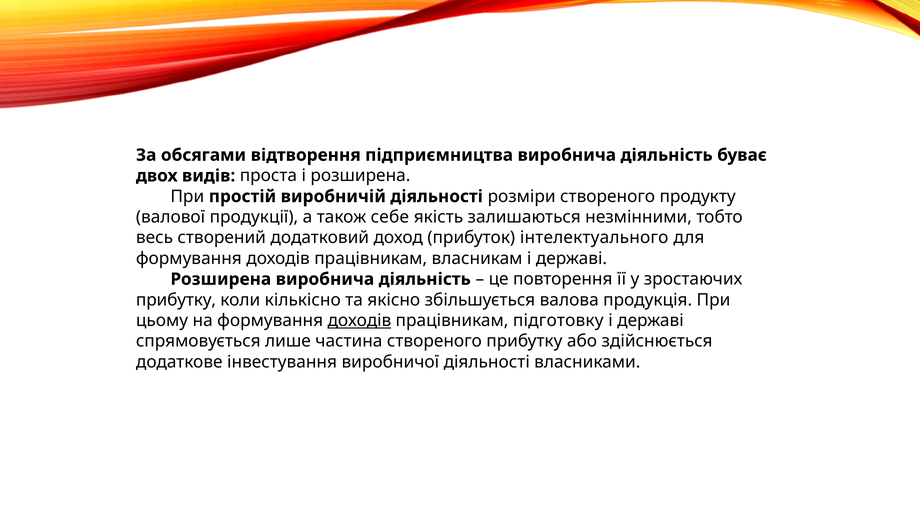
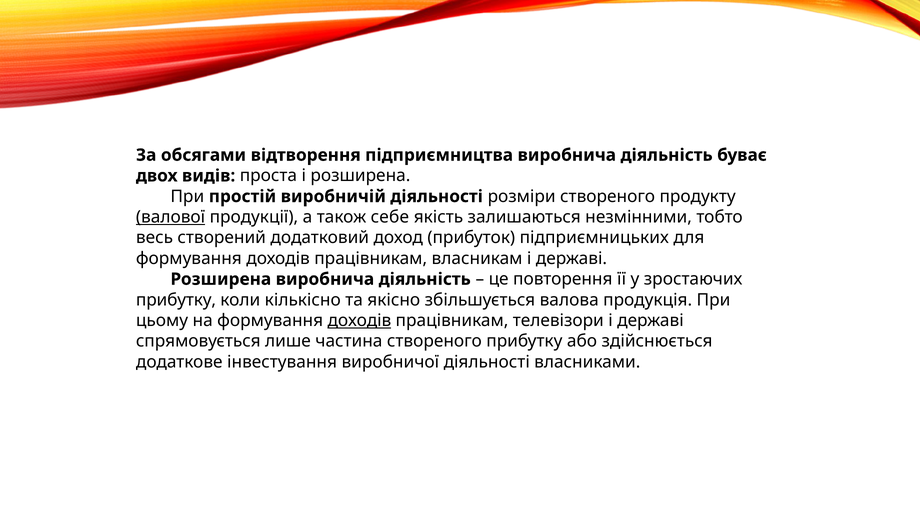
валової underline: none -> present
інтелектуального: інтелектуального -> підприємницьких
підготовку: підготовку -> телевізори
